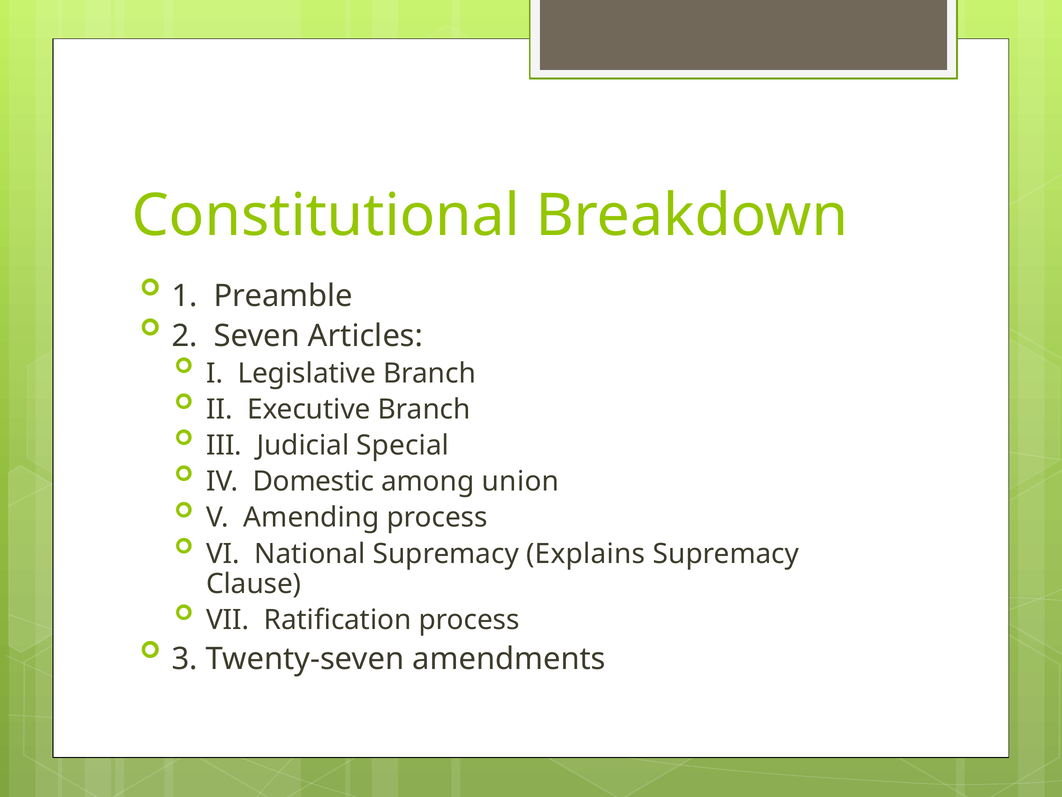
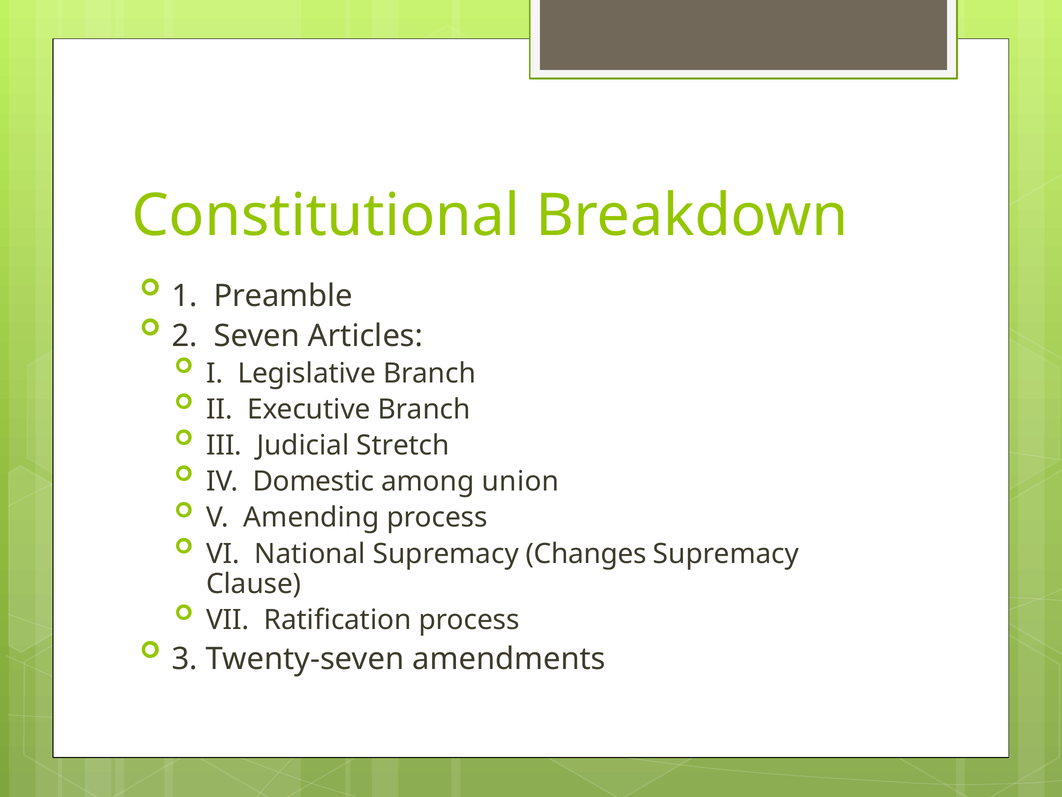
Special: Special -> Stretch
Explains: Explains -> Changes
